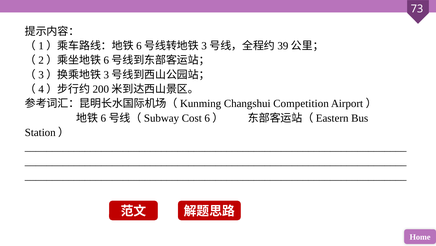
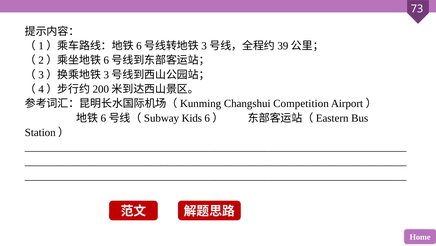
Cost: Cost -> Kids
